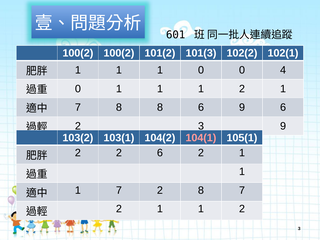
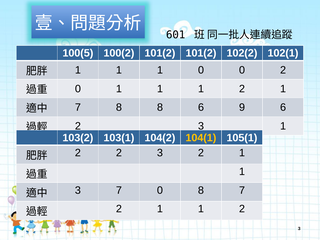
100(2 at (78, 53): 100(2 -> 100(5
101(2 101(3: 101(3 -> 101(2
0 4: 4 -> 2
9 at (283, 126): 9 -> 1
104(1 colour: pink -> yellow
2 2 6: 6 -> 3
1 at (78, 190): 1 -> 3
7 2: 2 -> 0
